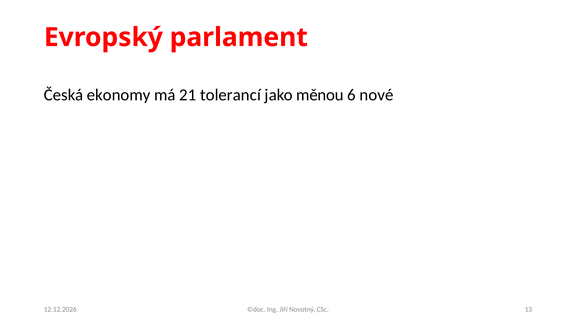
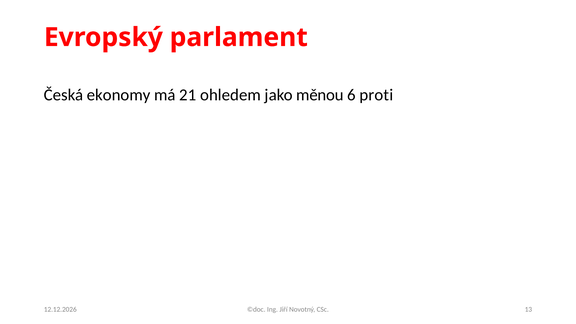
tolerancí: tolerancí -> ohledem
nové: nové -> proti
